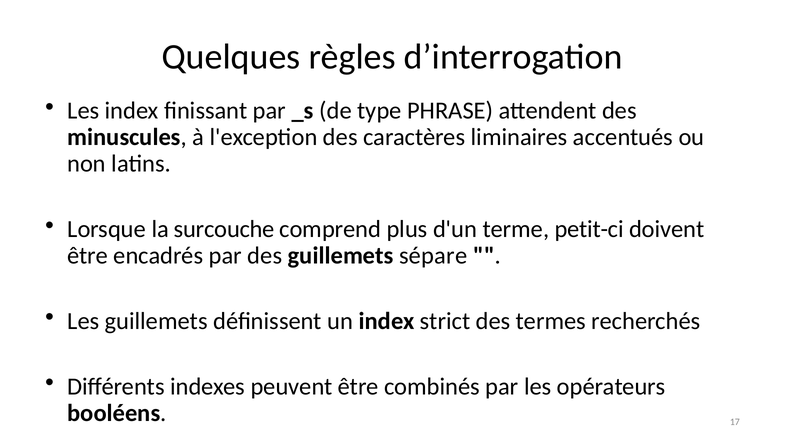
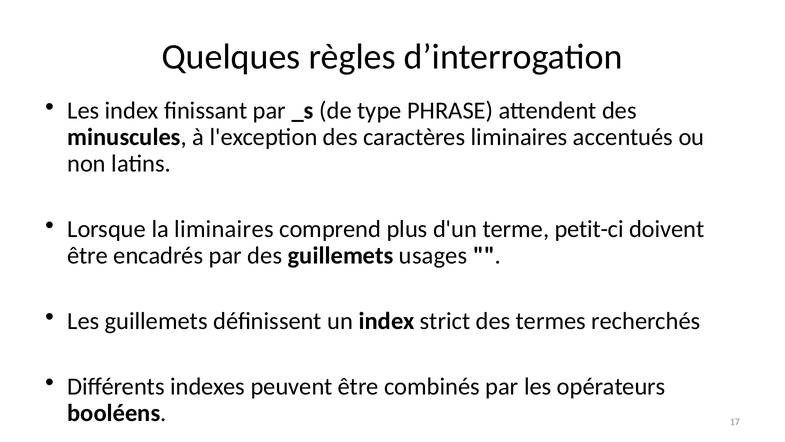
la surcouche: surcouche -> liminaires
sépare: sépare -> usages
